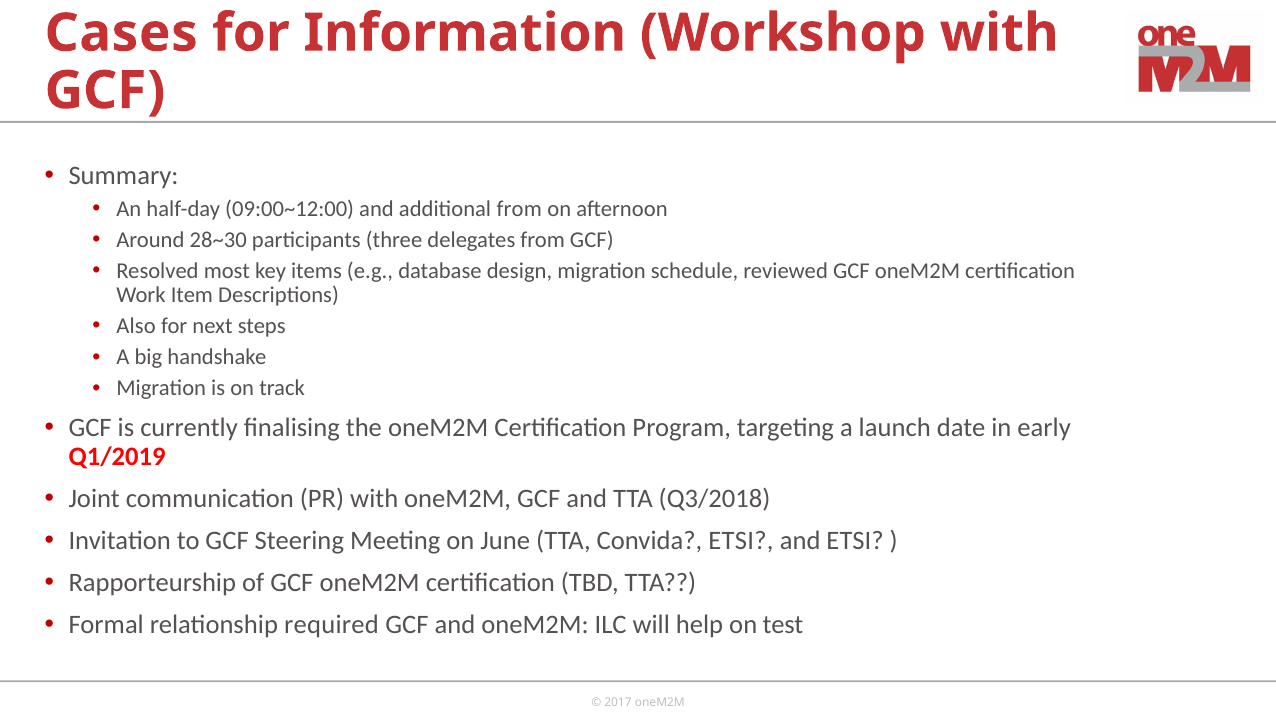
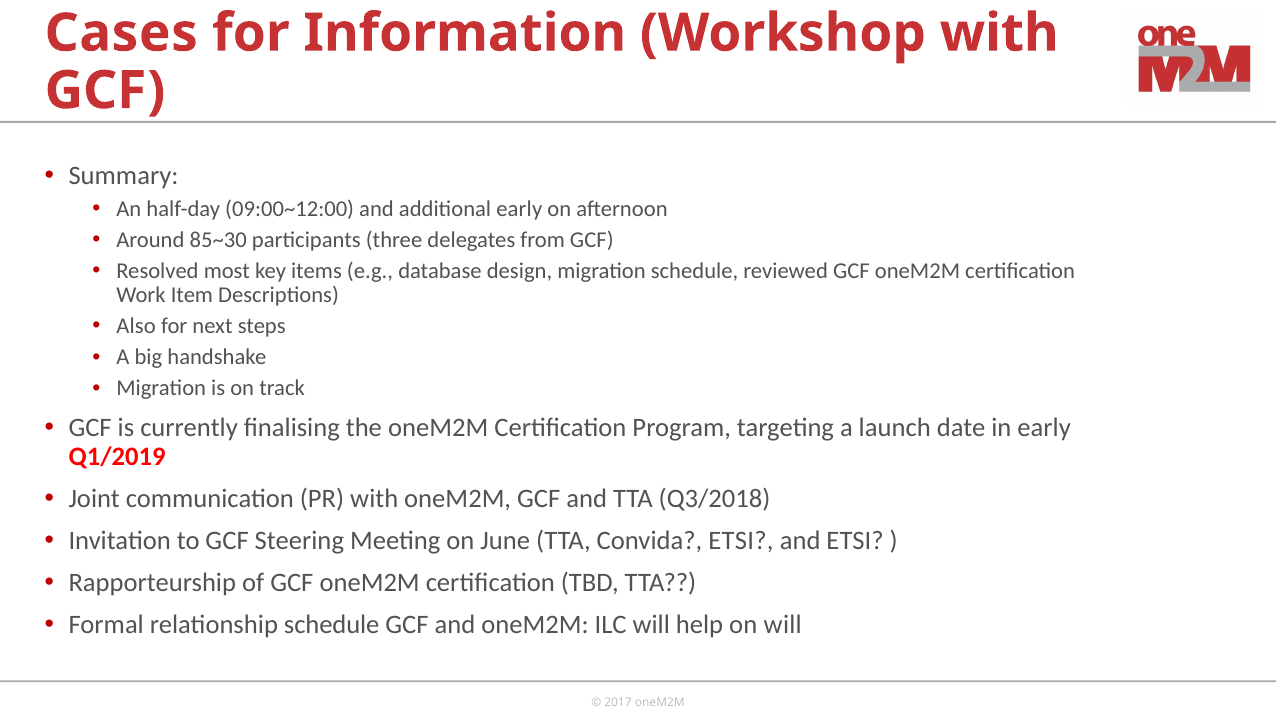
additional from: from -> early
28~30: 28~30 -> 85~30
relationship required: required -> schedule
on test: test -> will
